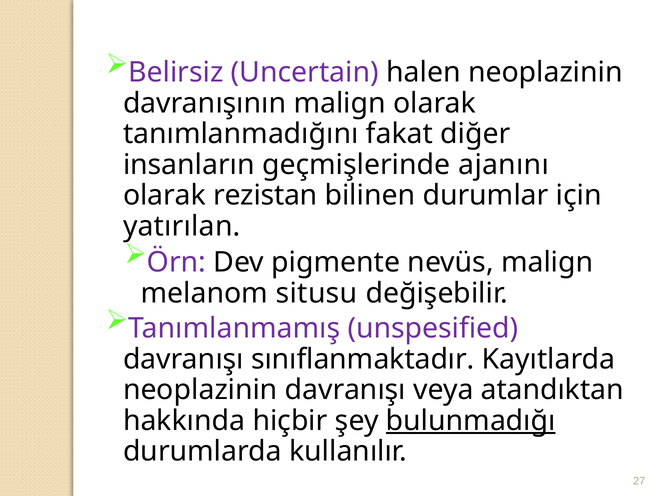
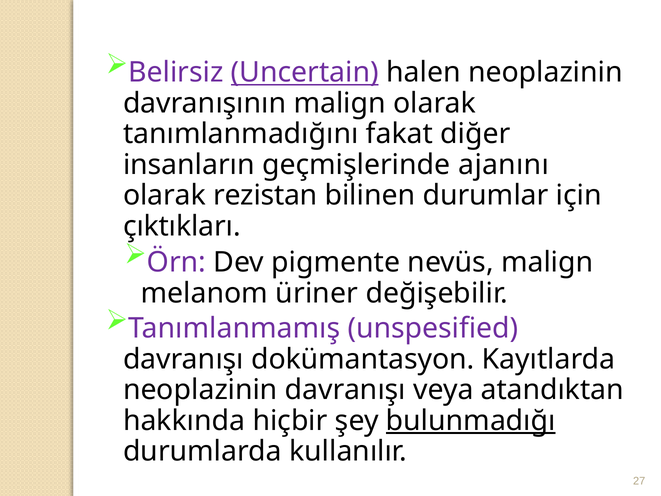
Uncertain underline: none -> present
yatırılan: yatırılan -> çıktıkları
situsu: situsu -> üriner
sınıflanmaktadır: sınıflanmaktadır -> dokümantasyon
